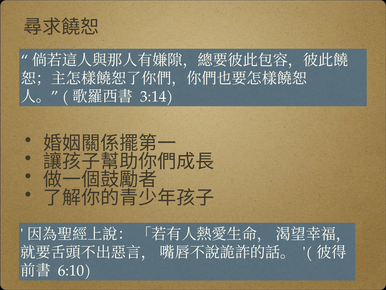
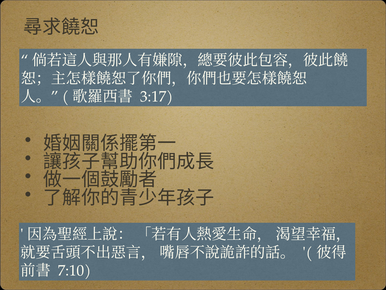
3:14: 3:14 -> 3:17
6:10: 6:10 -> 7:10
